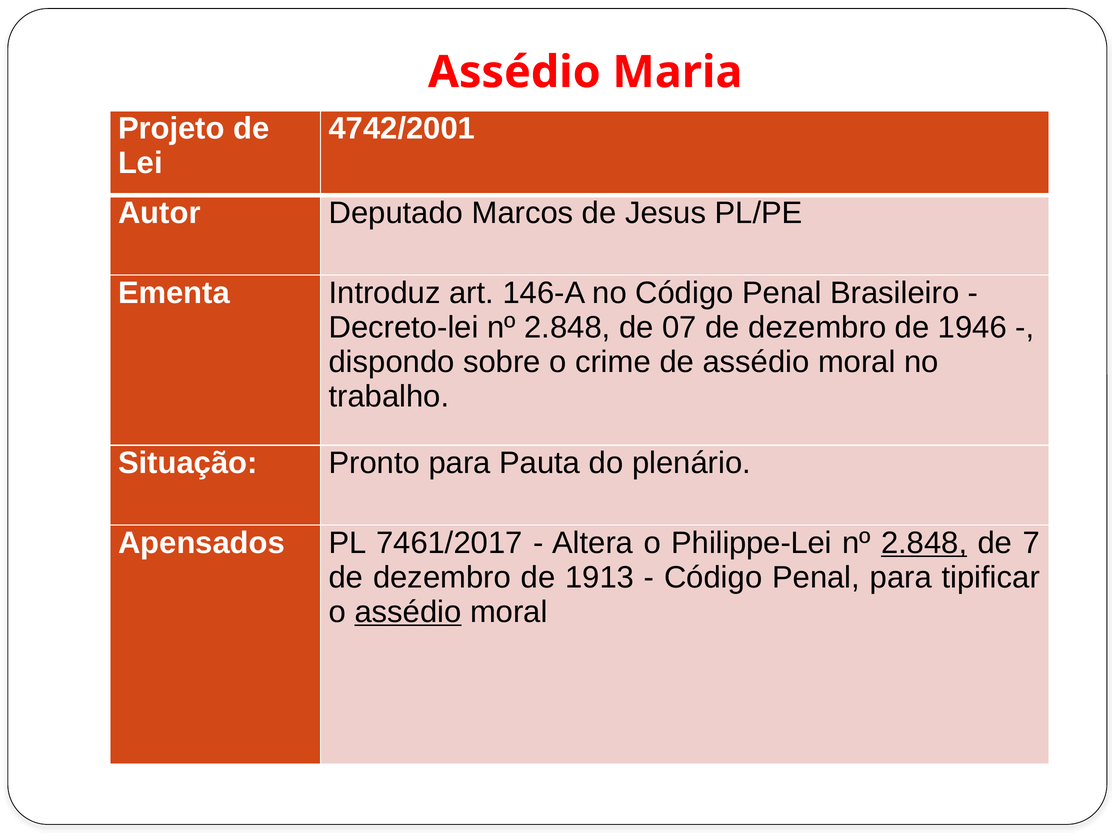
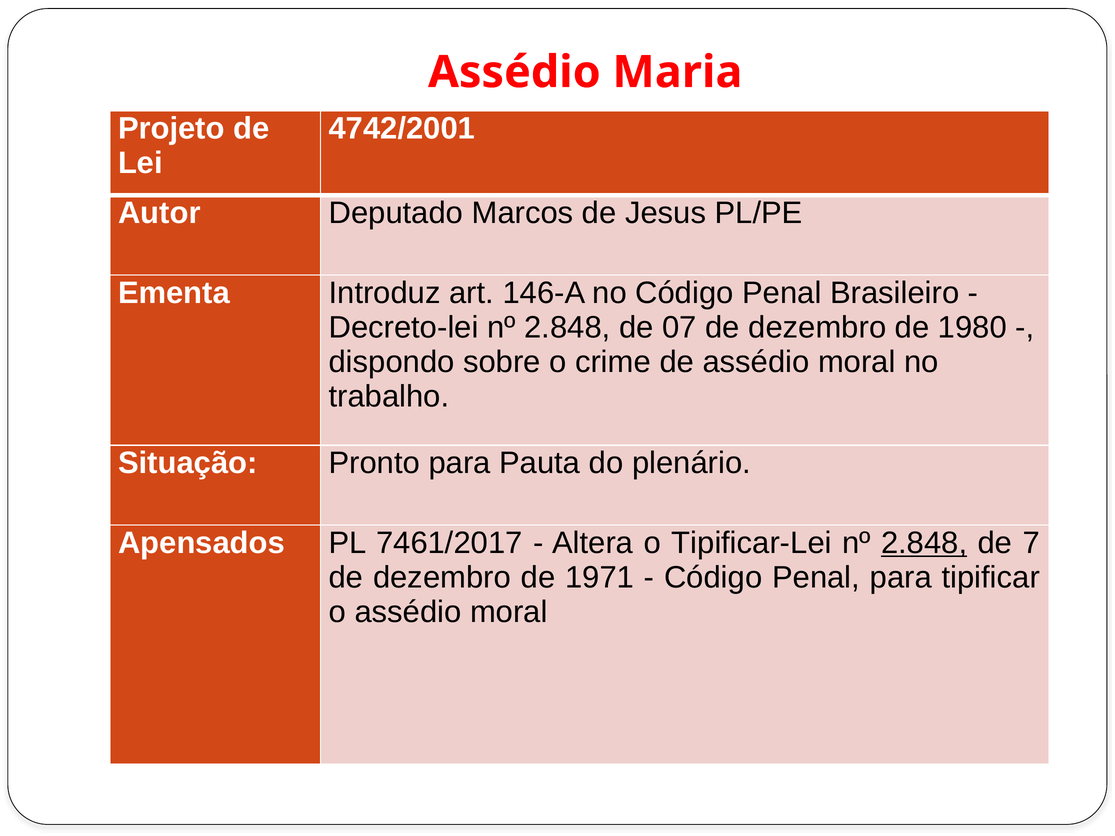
1946: 1946 -> 1980
Philippe-Lei: Philippe-Lei -> Tipificar-Lei
1913: 1913 -> 1971
assédio at (408, 612) underline: present -> none
